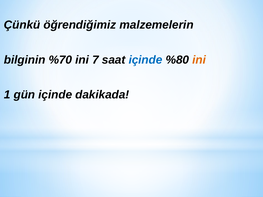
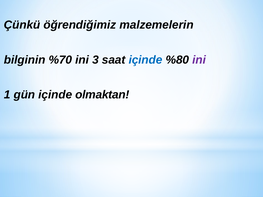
7: 7 -> 3
ini at (199, 60) colour: orange -> purple
dakikada: dakikada -> olmaktan
